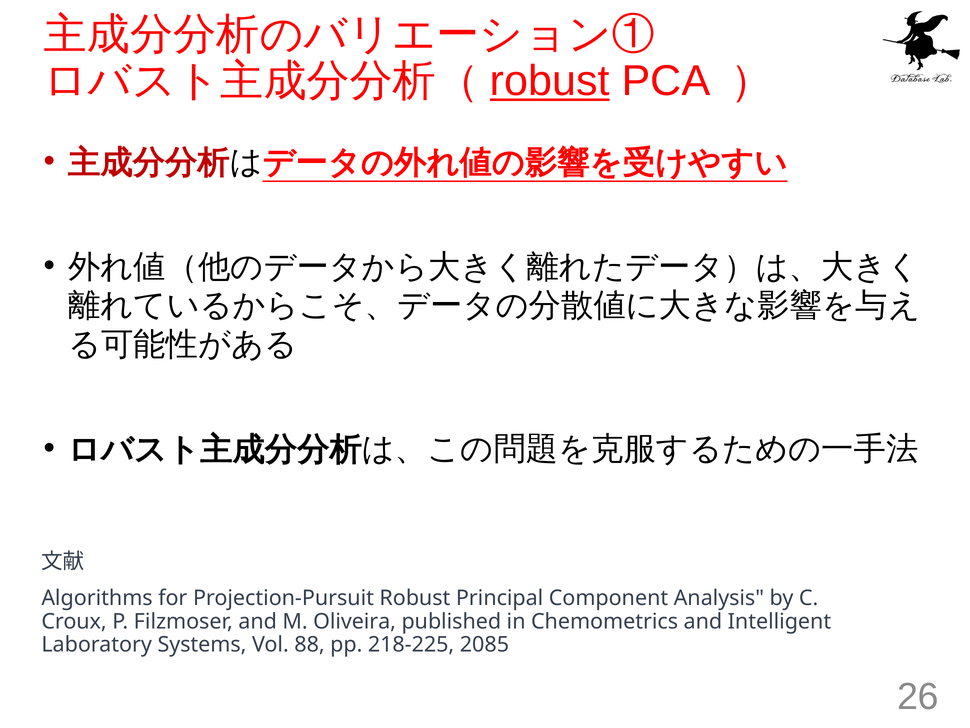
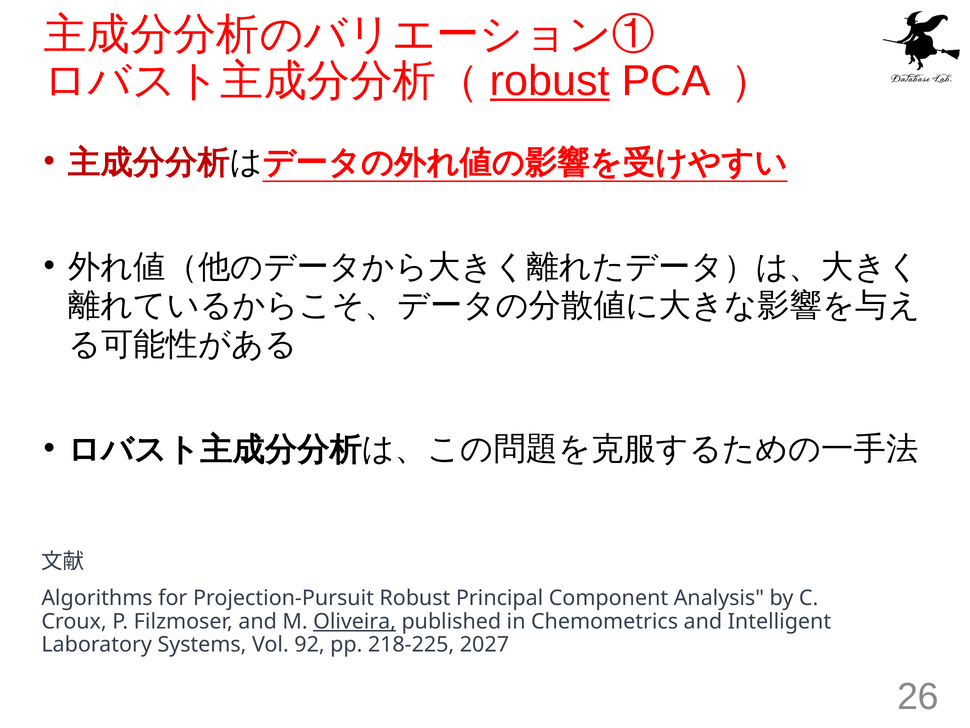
Oliveira underline: none -> present
88: 88 -> 92
2085: 2085 -> 2027
